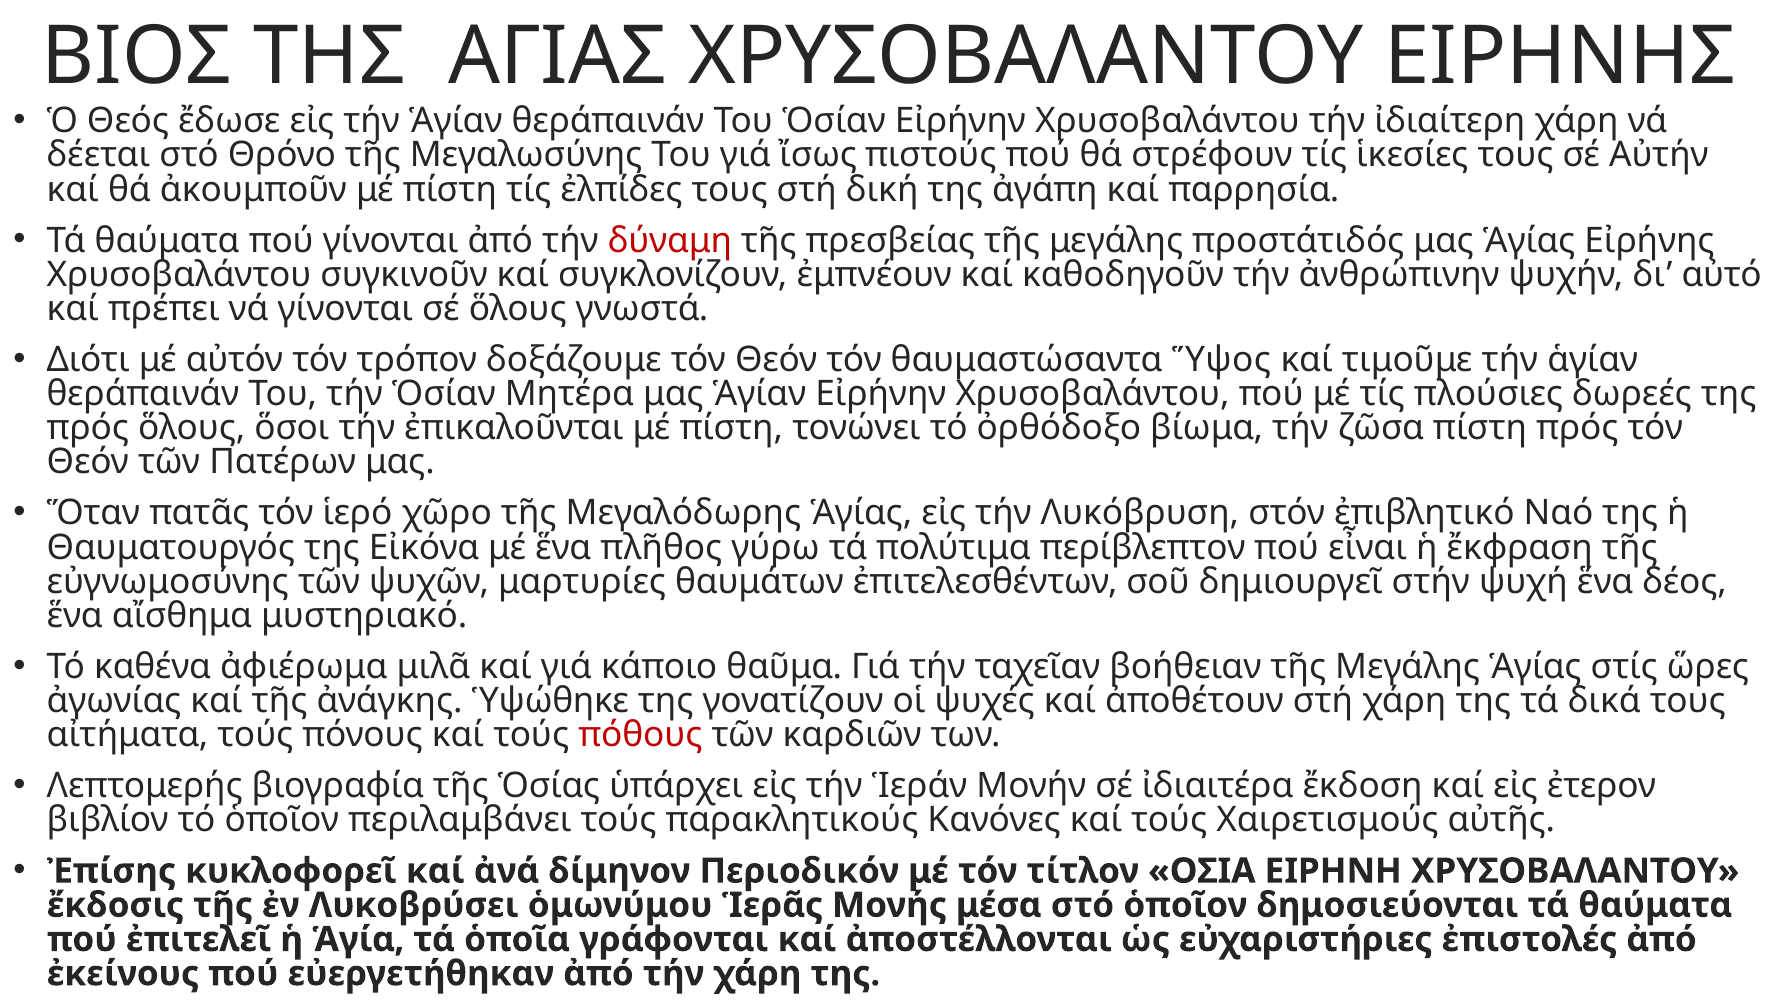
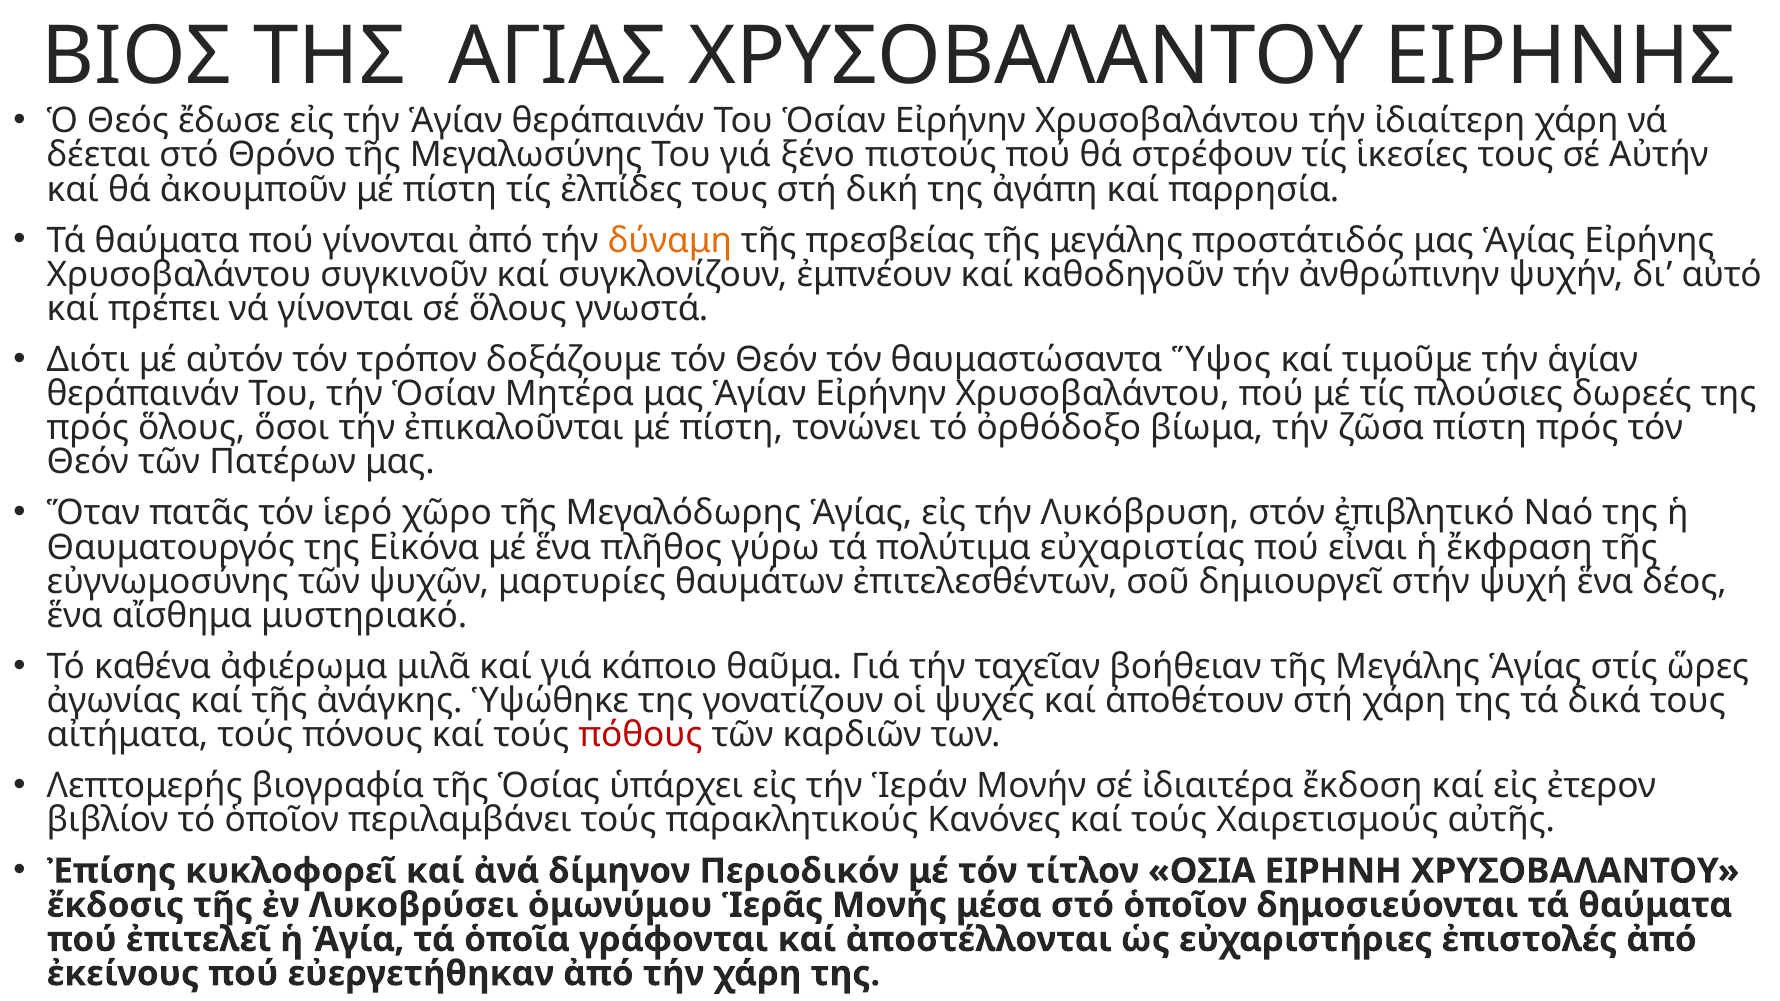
ἴσως: ἴσως -> ξένο
δύναμη colour: red -> orange
περίβλεπτον: περίβλεπτον -> εὐχαριστίας
